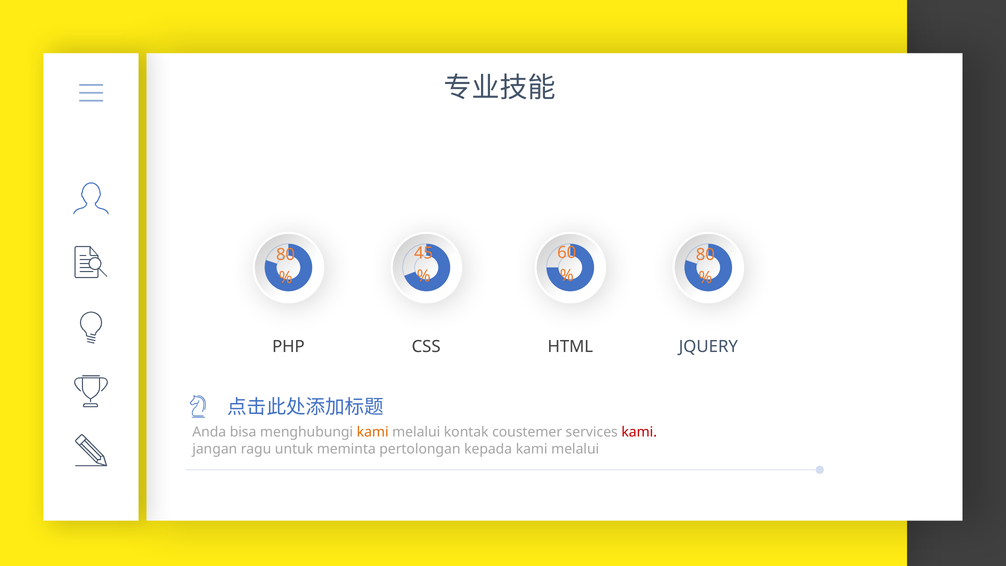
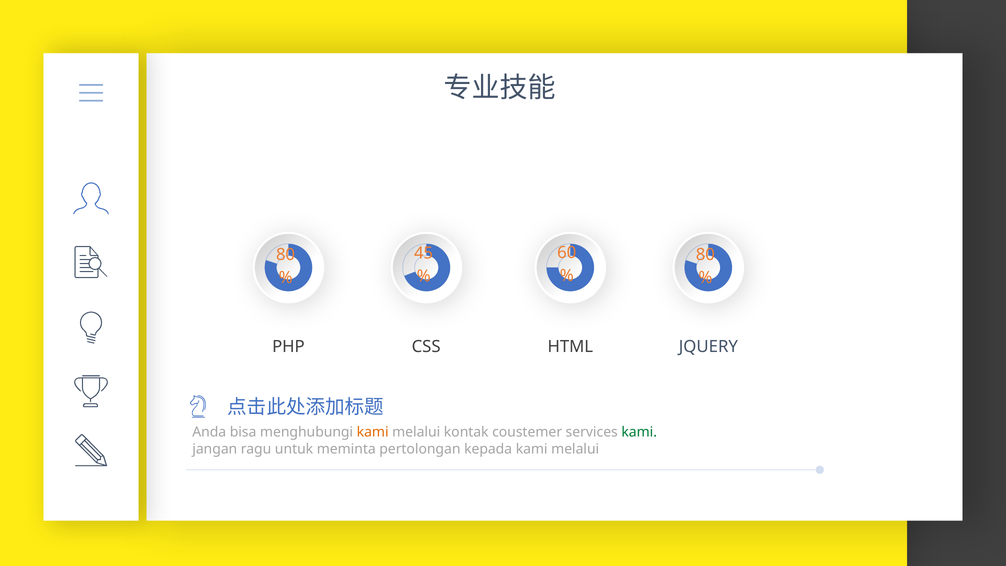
kami at (639, 432) colour: red -> green
